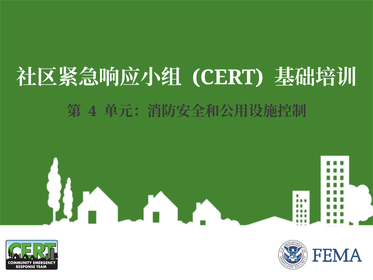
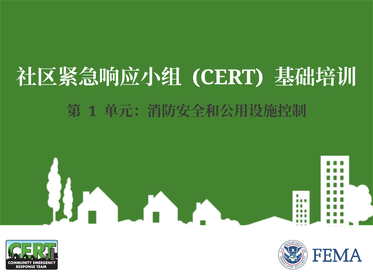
4: 4 -> 1
